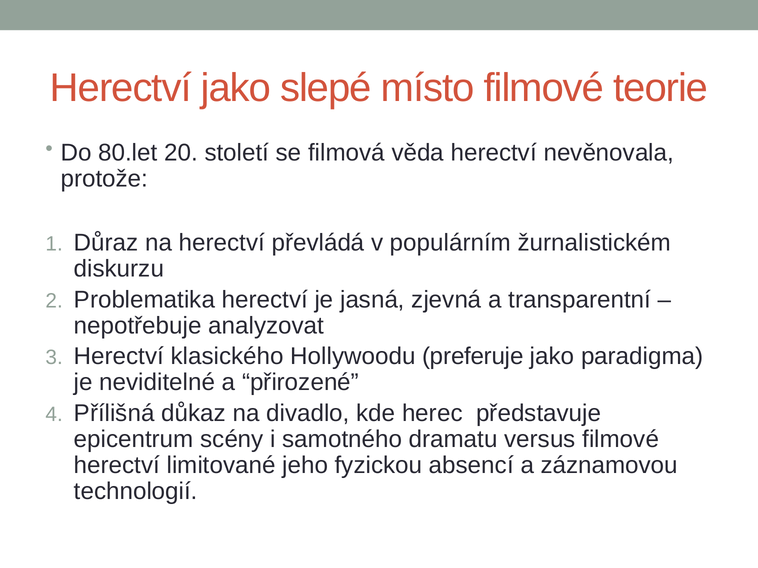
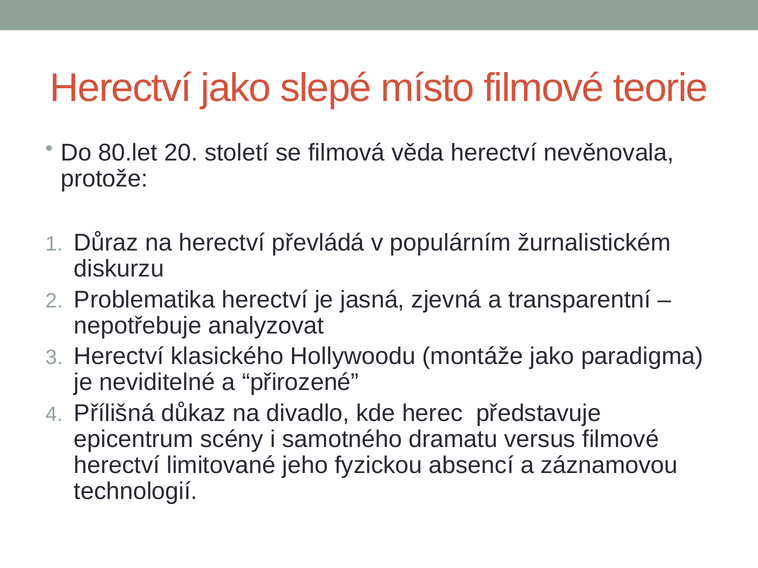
preferuje: preferuje -> montáže
